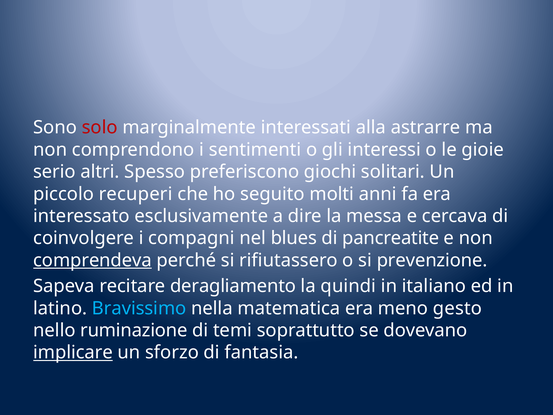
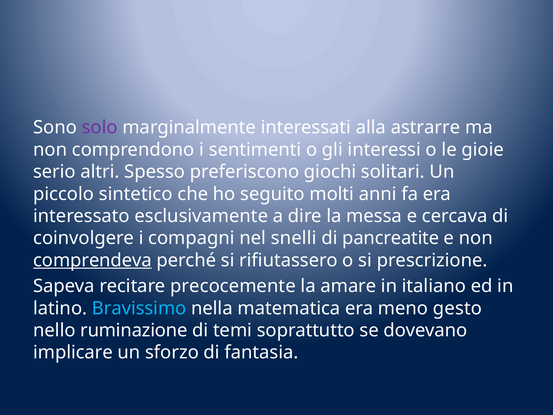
solo colour: red -> purple
recuperi: recuperi -> sintetico
blues: blues -> snelli
prevenzione: prevenzione -> prescrizione
deragliamento: deragliamento -> precocemente
quindi: quindi -> amare
implicare underline: present -> none
